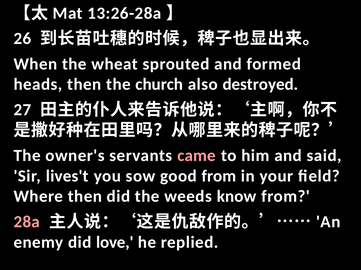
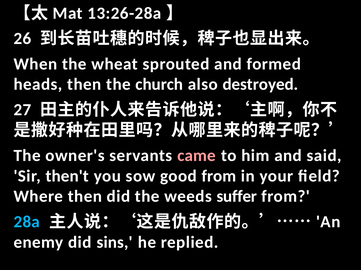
lives't: lives't -> then't
know: know -> suffer
28a colour: pink -> light blue
love: love -> sins
